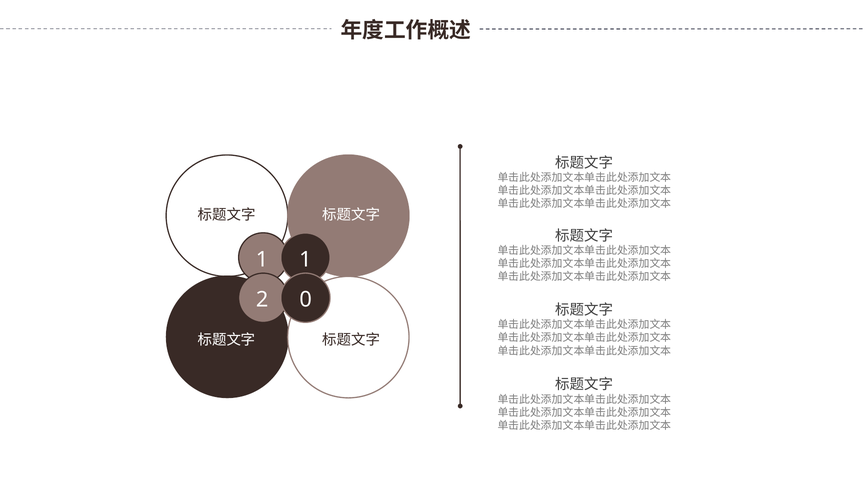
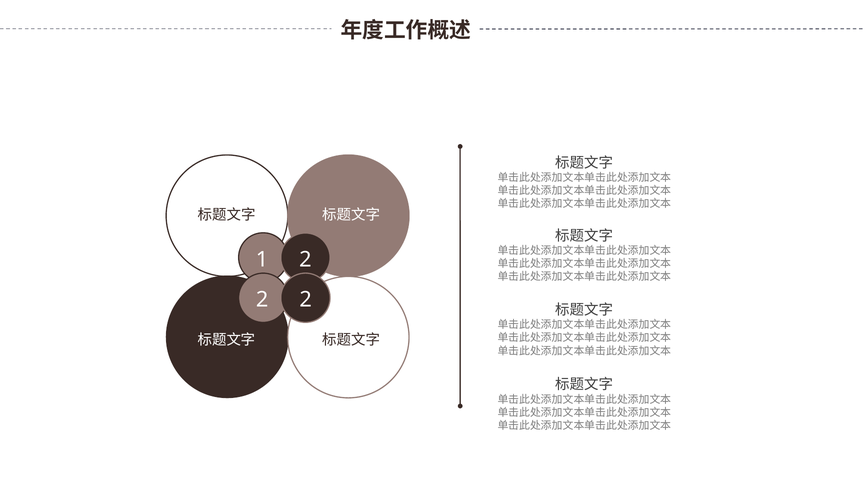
1 1: 1 -> 2
0 at (306, 300): 0 -> 2
